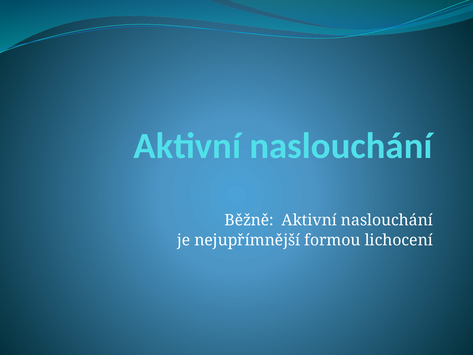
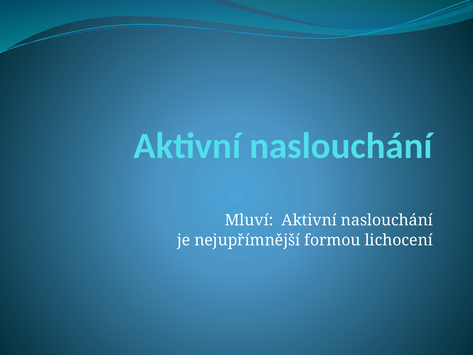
Běžně: Běžně -> Mluví
